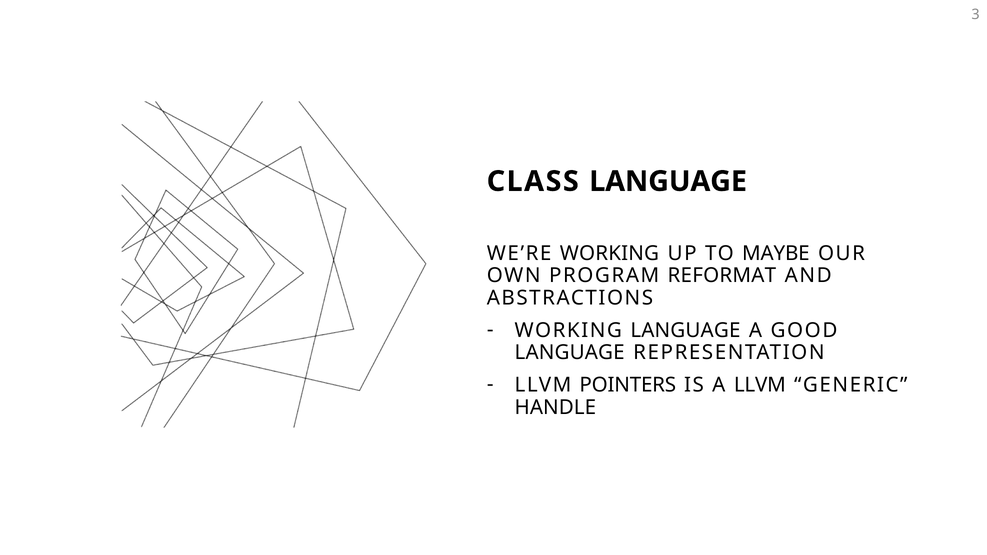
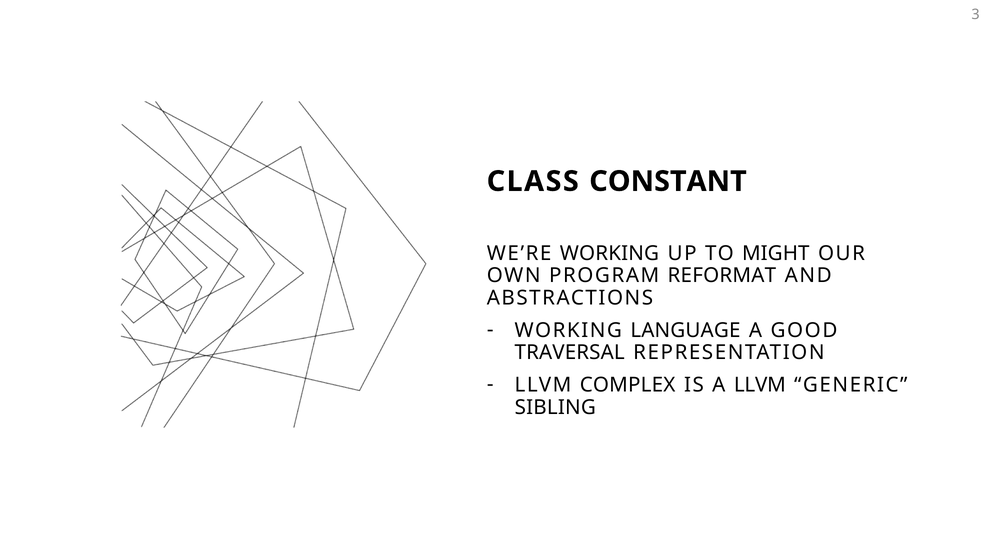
CLASS LANGUAGE: LANGUAGE -> CONSTANT
MAYBE: MAYBE -> MIGHT
LANGUAGE at (570, 353): LANGUAGE -> TRAVERSAL
POINTERS: POINTERS -> COMPLEX
HANDLE: HANDLE -> SIBLING
